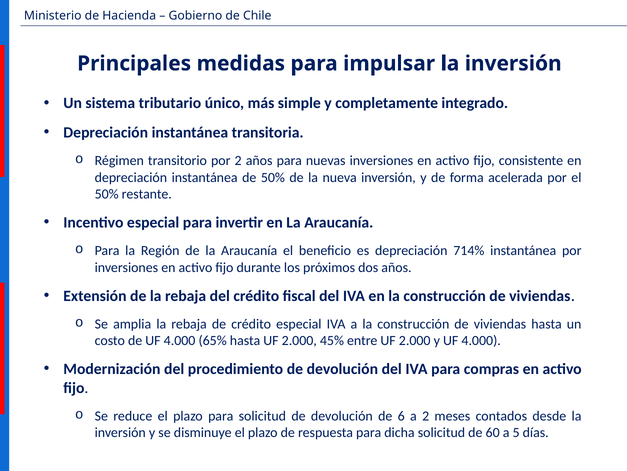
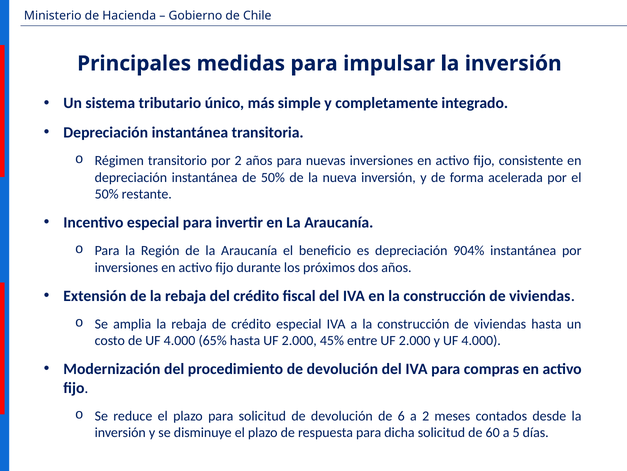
714%: 714% -> 904%
